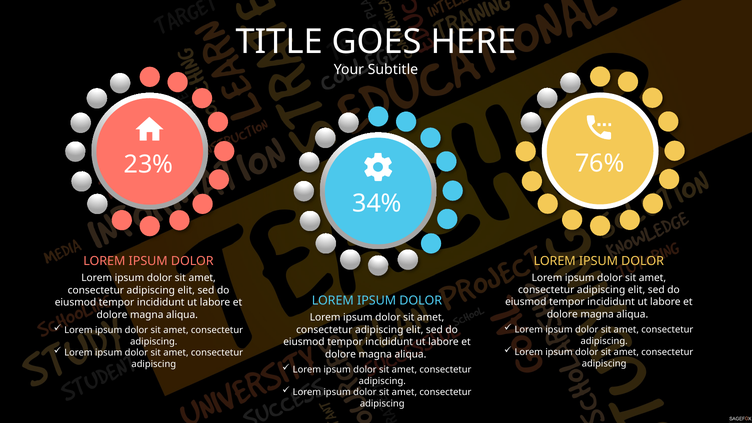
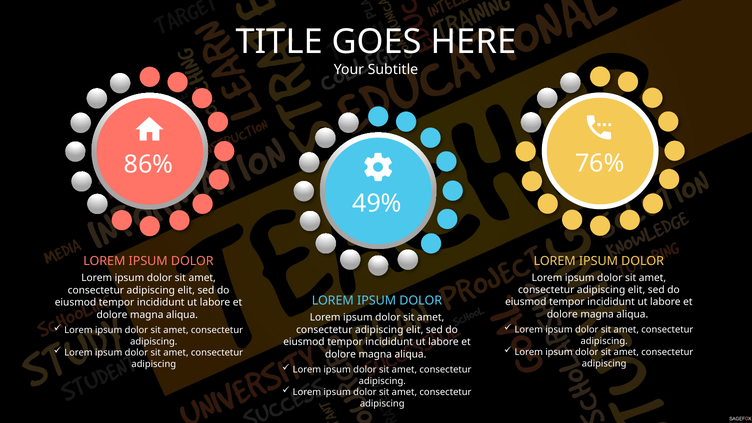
23%: 23% -> 86%
34%: 34% -> 49%
